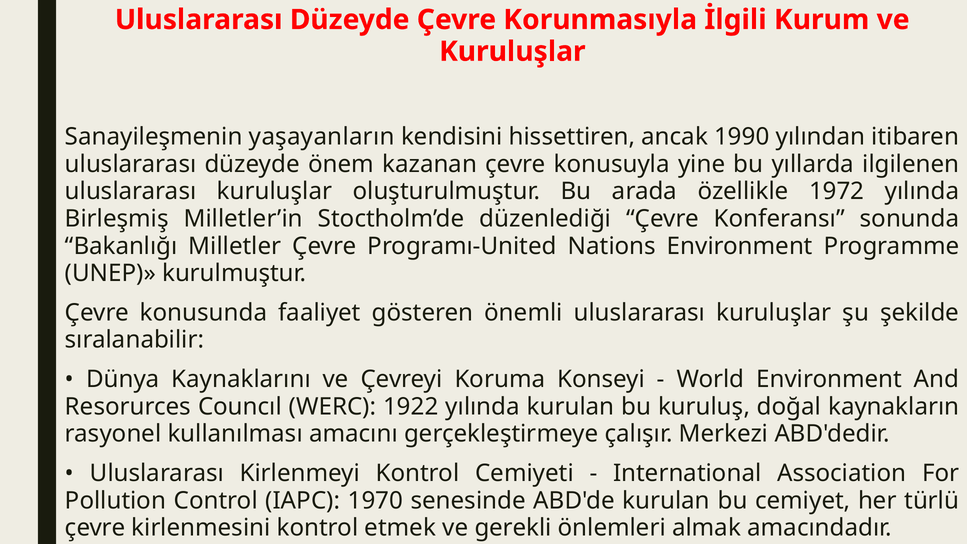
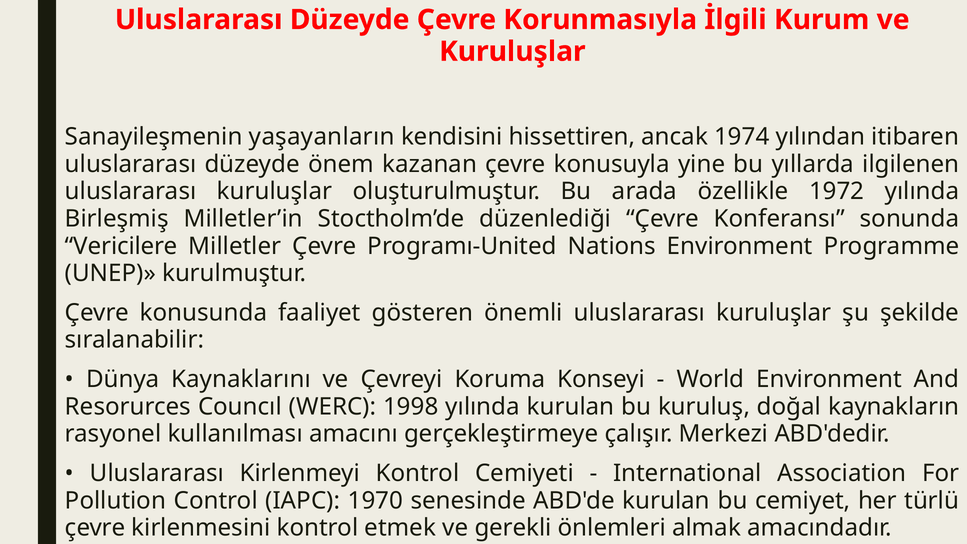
1990: 1990 -> 1974
Bakanlığı: Bakanlığı -> Vericilere
1922: 1922 -> 1998
